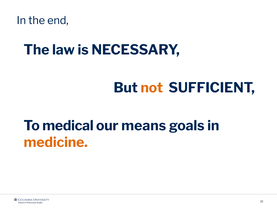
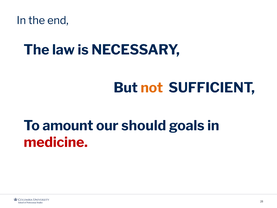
medical: medical -> amount
means: means -> should
medicine colour: orange -> red
